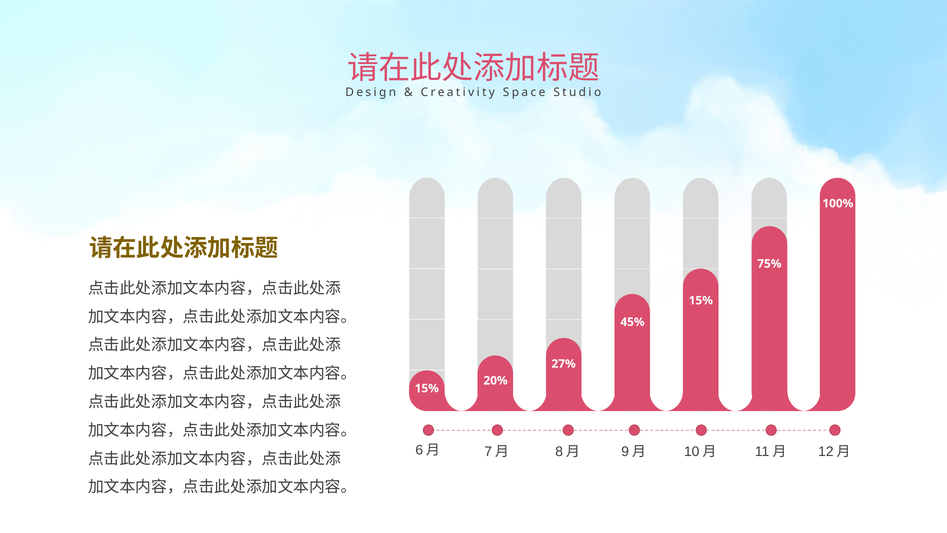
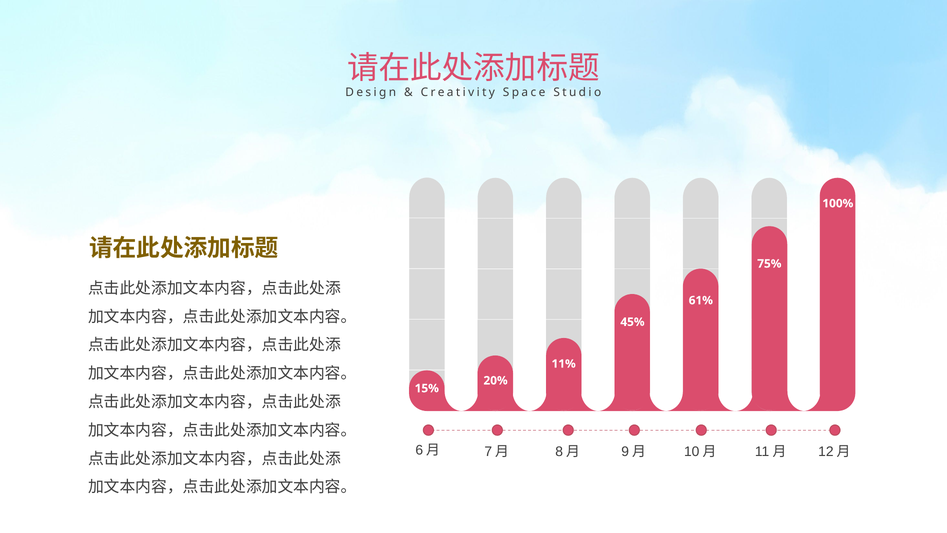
15% at (701, 300): 15% -> 61%
27%: 27% -> 11%
